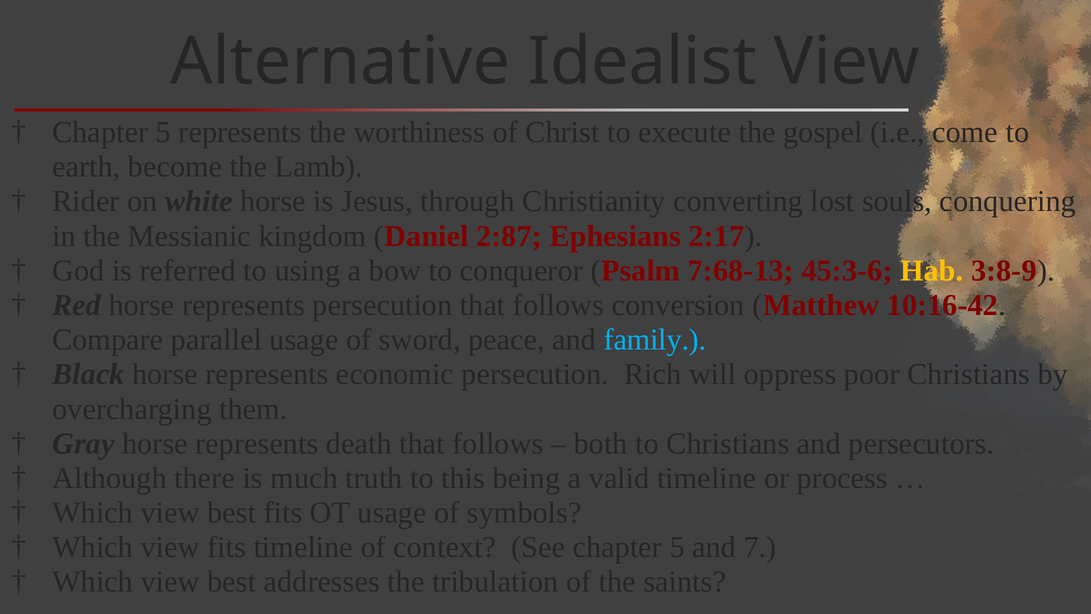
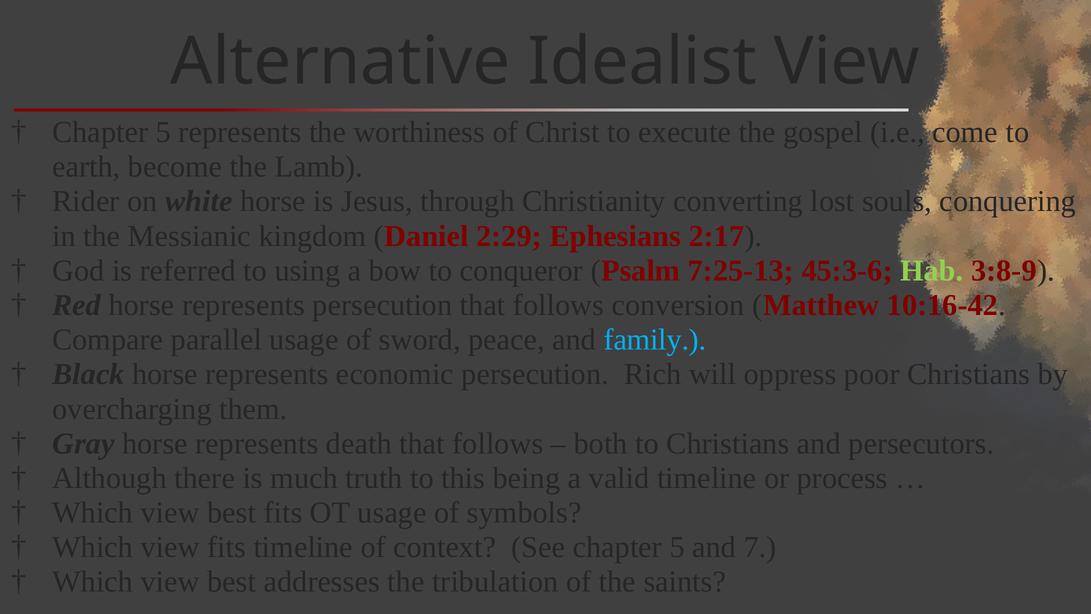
2:87: 2:87 -> 2:29
7:68-13: 7:68-13 -> 7:25-13
Hab colour: yellow -> light green
